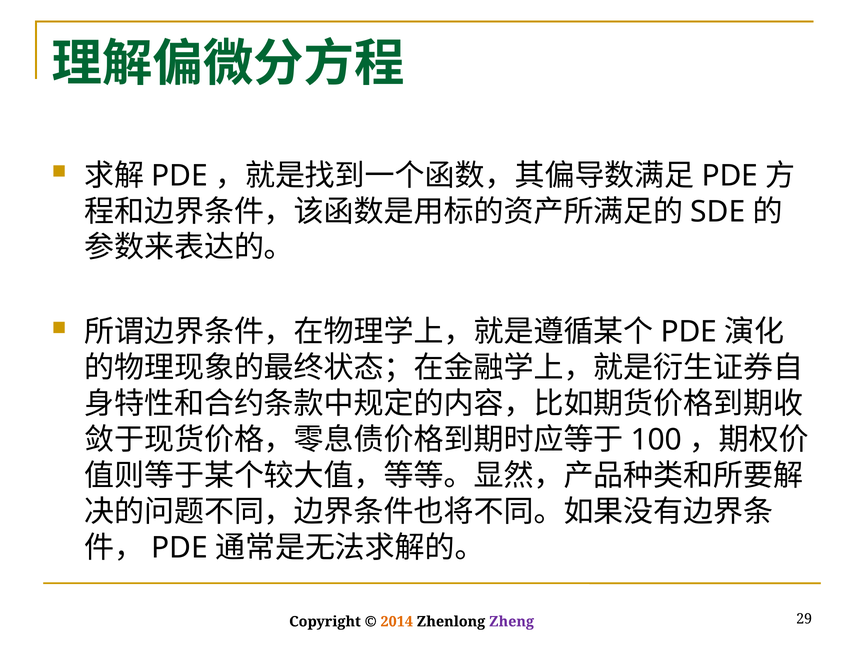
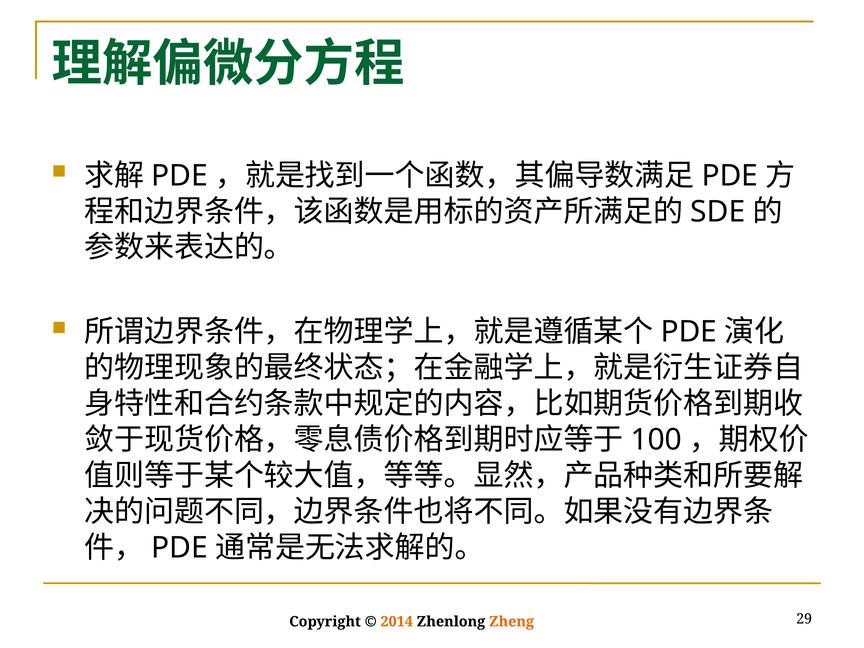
Zheng colour: purple -> orange
